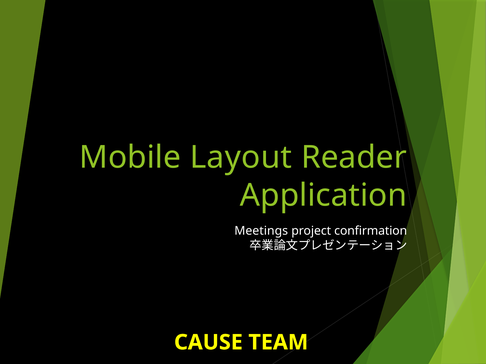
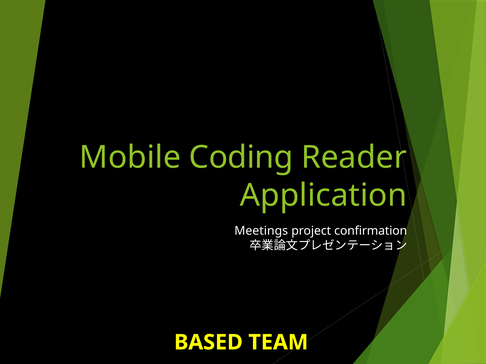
Layout: Layout -> Coding
CAUSE: CAUSE -> BASED
